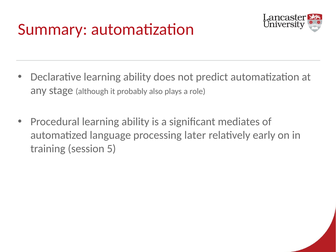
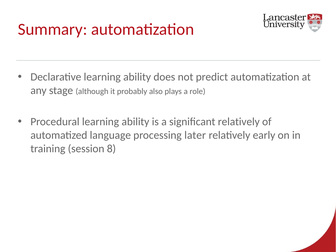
significant mediates: mediates -> relatively
5: 5 -> 8
